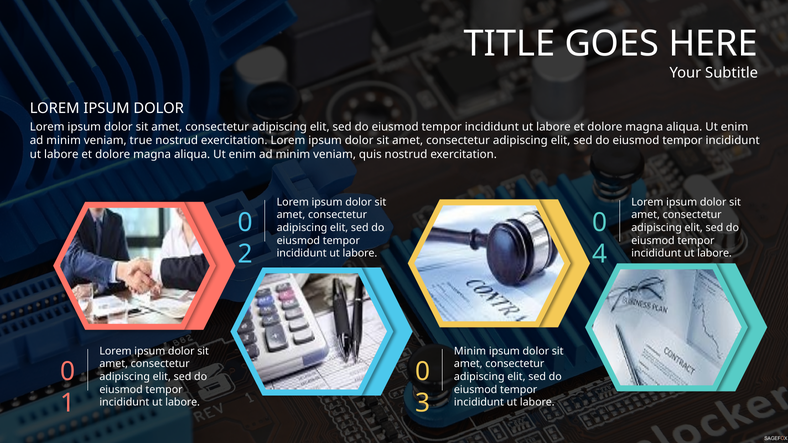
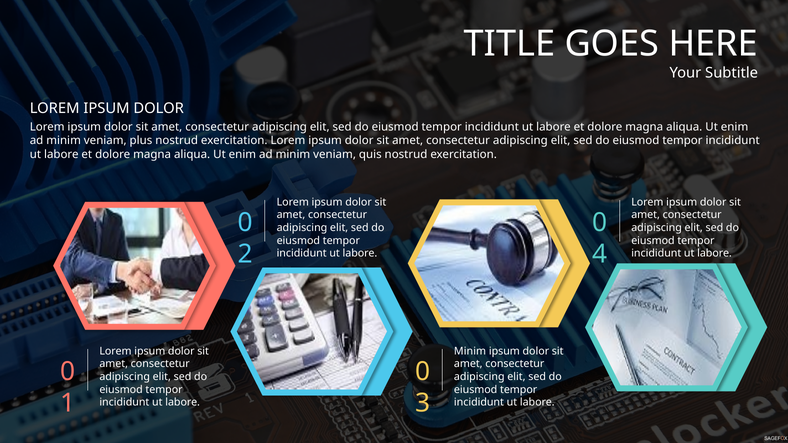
true: true -> plus
